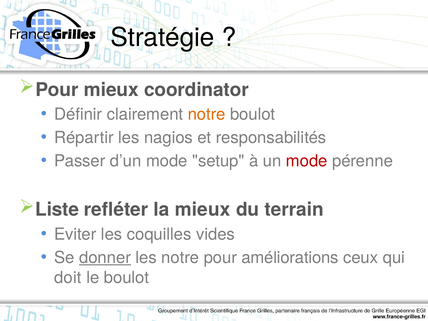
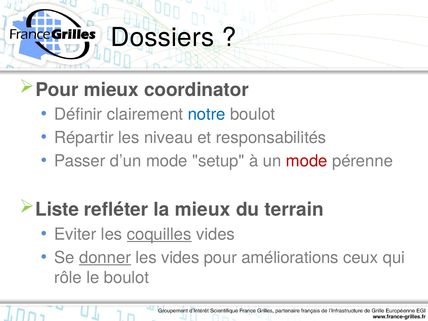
Stratégie: Stratégie -> Dossiers
notre at (207, 114) colour: orange -> blue
nagios: nagios -> niveau
coquilles underline: none -> present
les notre: notre -> vides
doit: doit -> rôle
